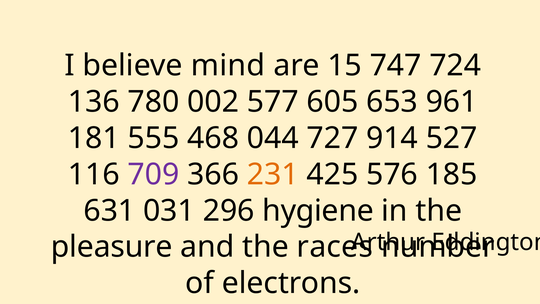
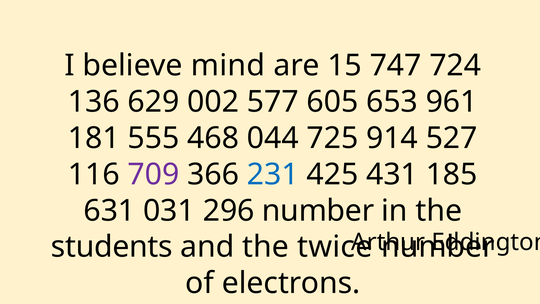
780: 780 -> 629
727: 727 -> 725
231 colour: orange -> blue
576: 576 -> 431
296 hygiene: hygiene -> number
pleasure: pleasure -> students
races: races -> twice
